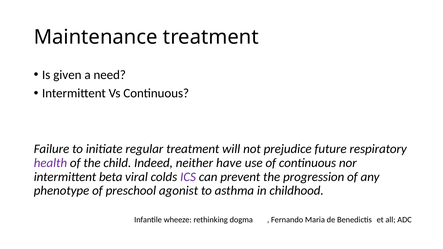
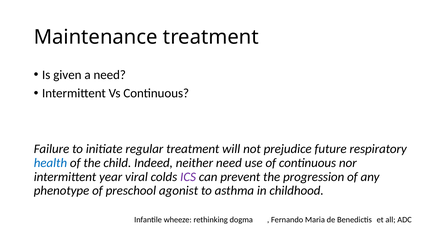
health colour: purple -> blue
neither have: have -> need
beta: beta -> year
